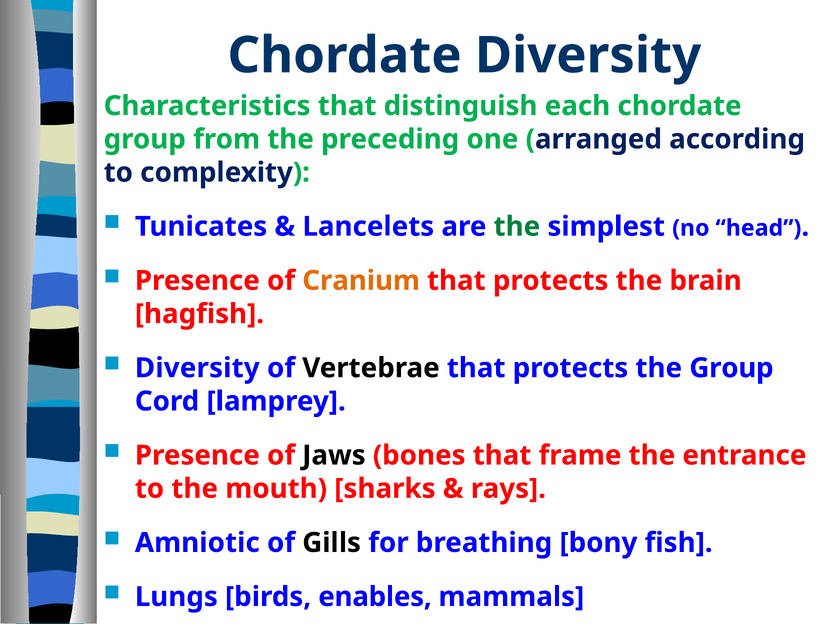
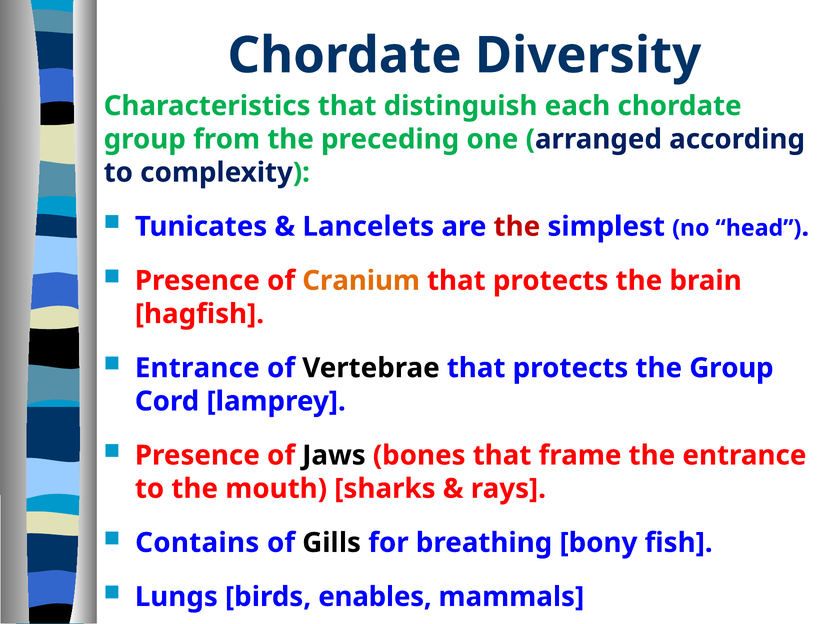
the at (517, 227) colour: green -> red
Diversity at (197, 368): Diversity -> Entrance
Amniotic: Amniotic -> Contains
